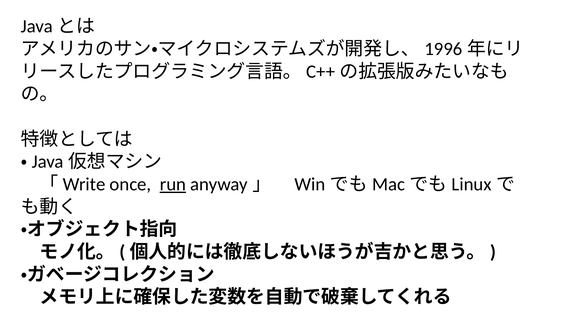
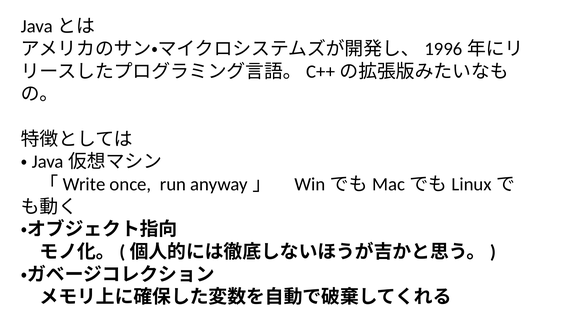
run underline: present -> none
